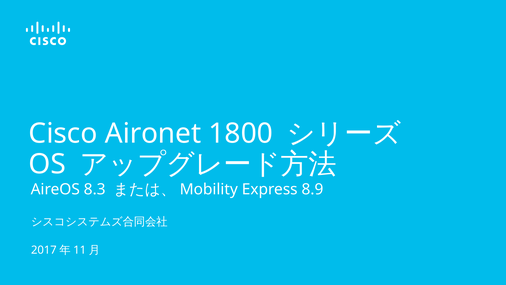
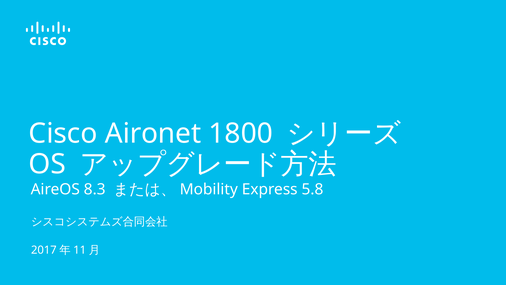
8.9: 8.9 -> 5.8
